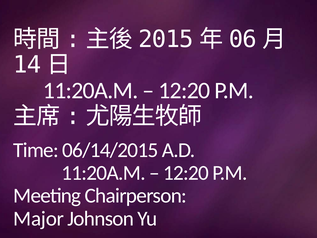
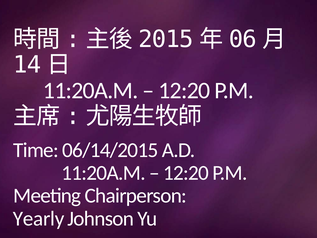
Major: Major -> Yearly
